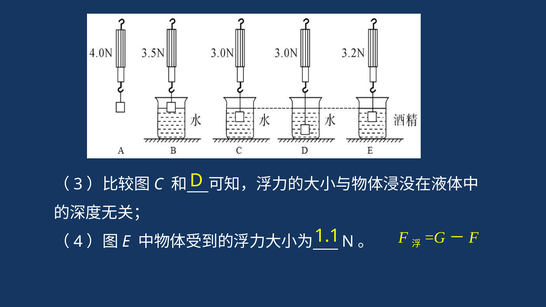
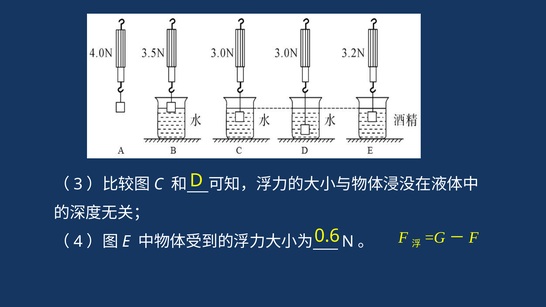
1.1: 1.1 -> 0.6
